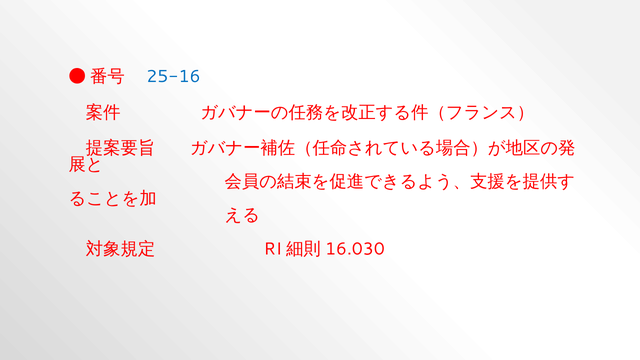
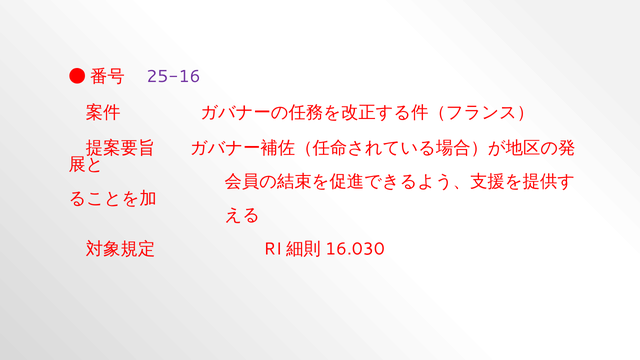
25-16 colour: blue -> purple
